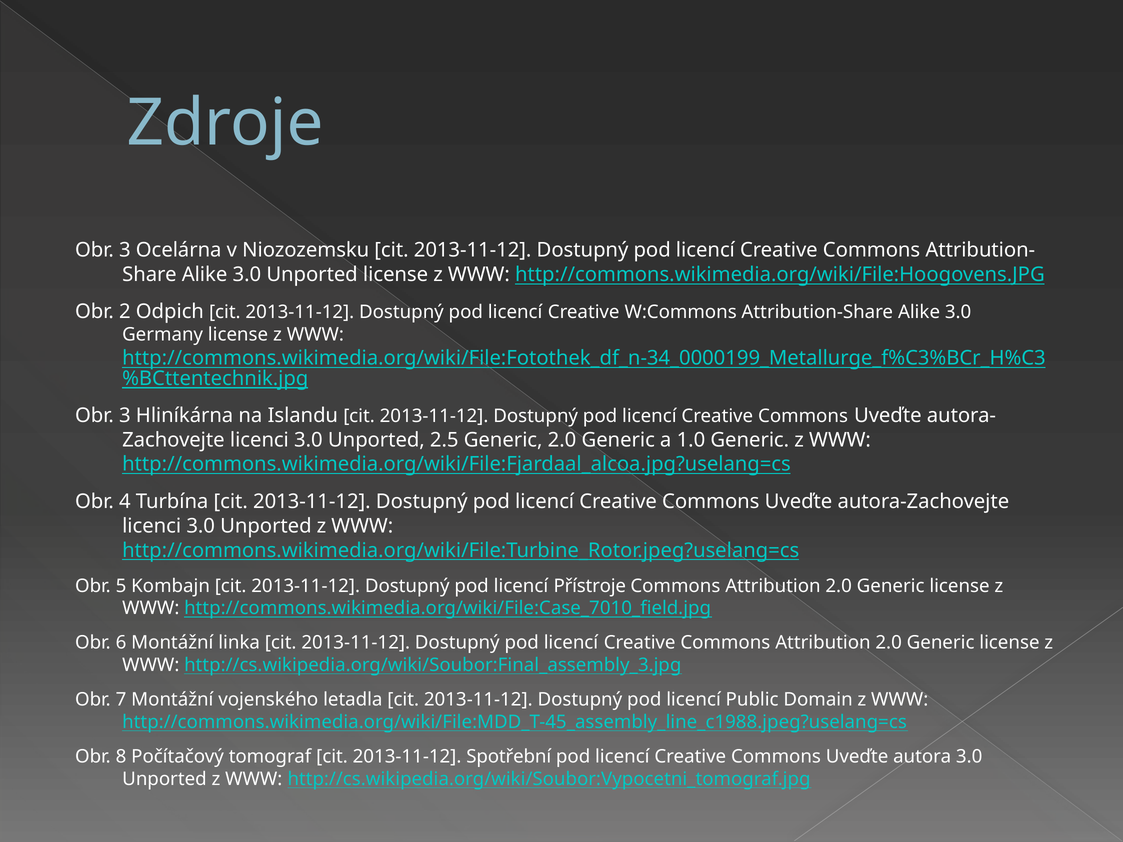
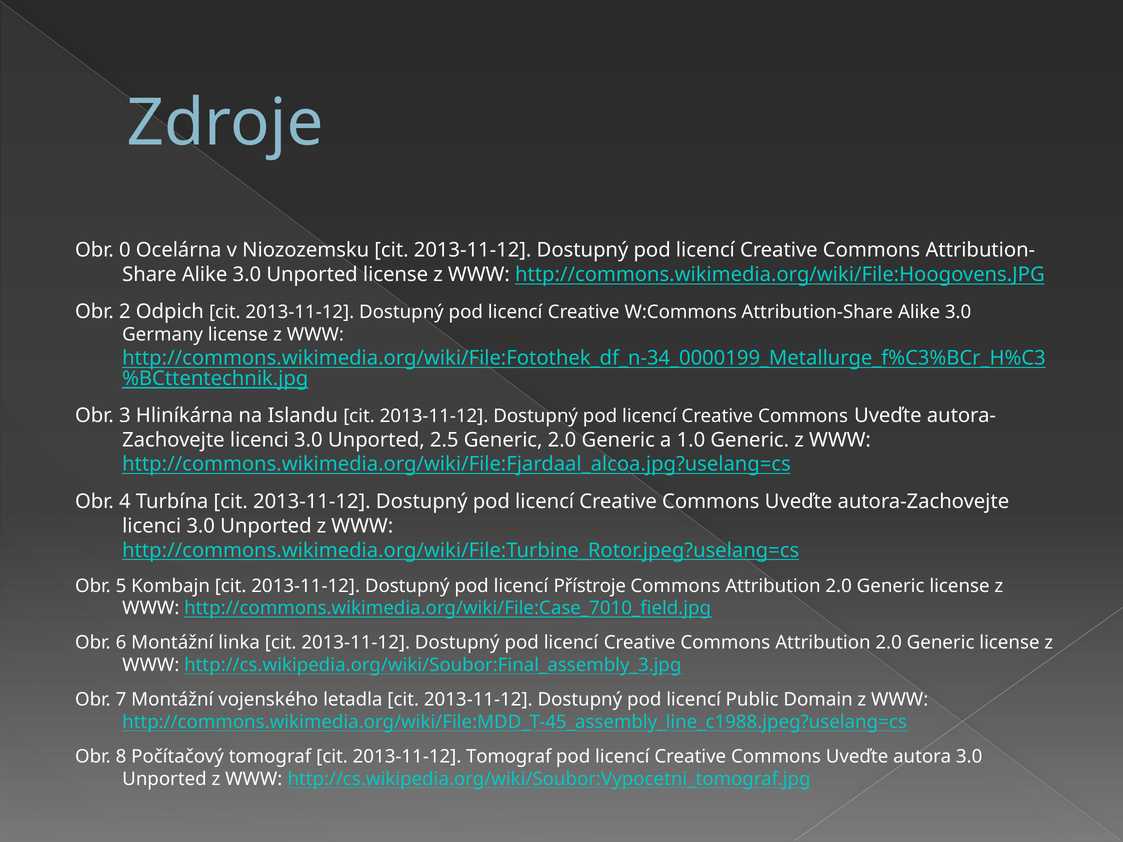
3 at (125, 250): 3 -> 0
2013-11-12 Spotřební: Spotřební -> Tomograf
